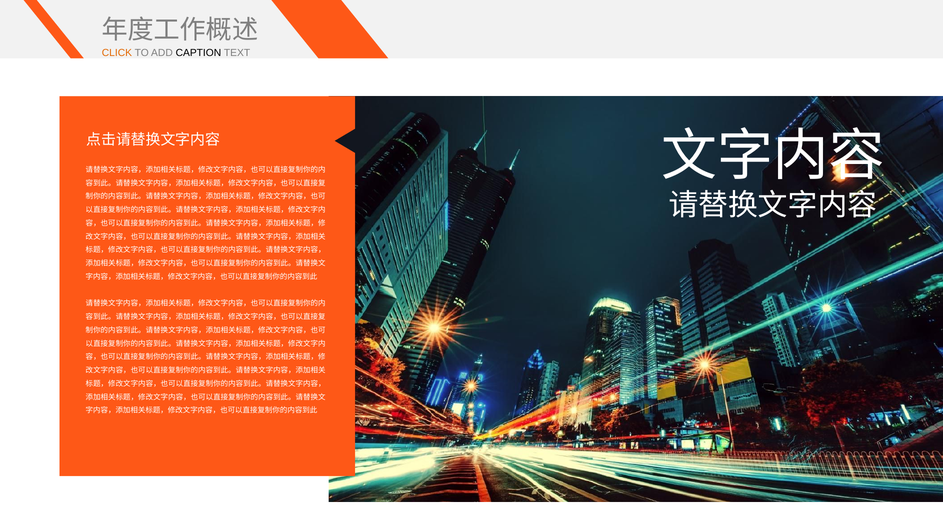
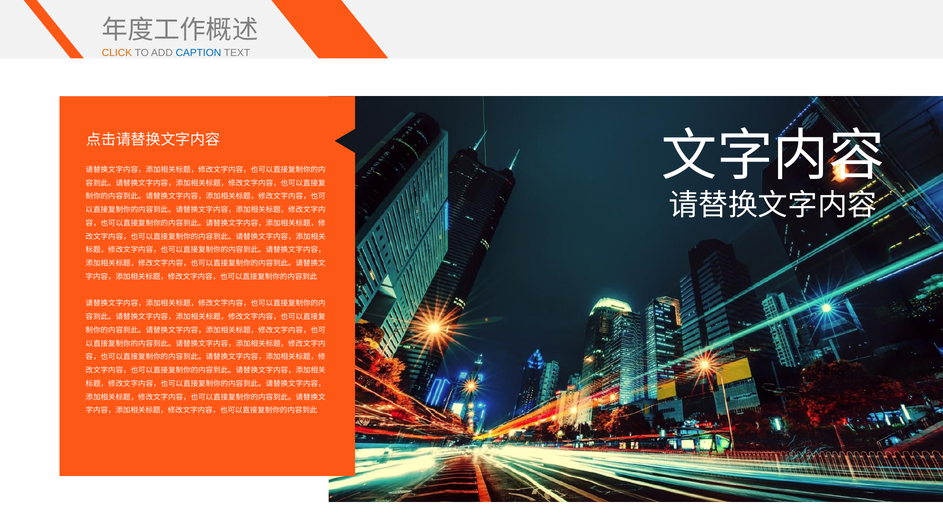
CAPTION colour: black -> blue
